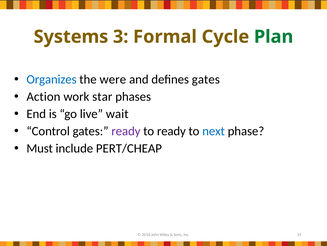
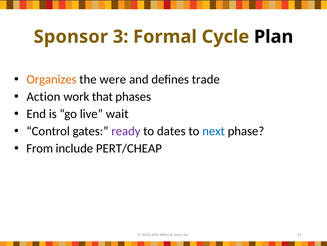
Systems: Systems -> Sponsor
Plan colour: green -> black
Organizes colour: blue -> orange
defines gates: gates -> trade
star: star -> that
to ready: ready -> dates
Must: Must -> From
